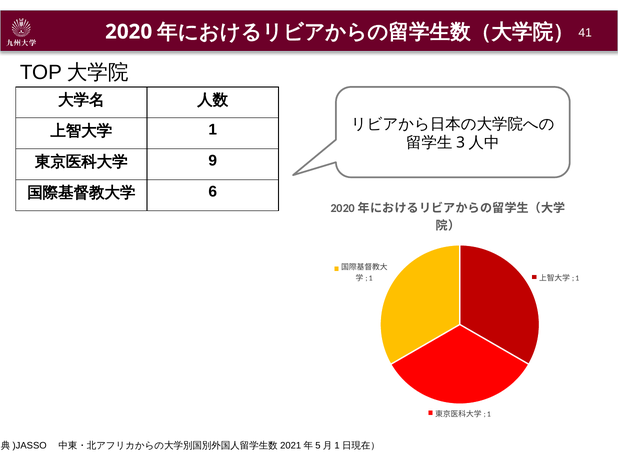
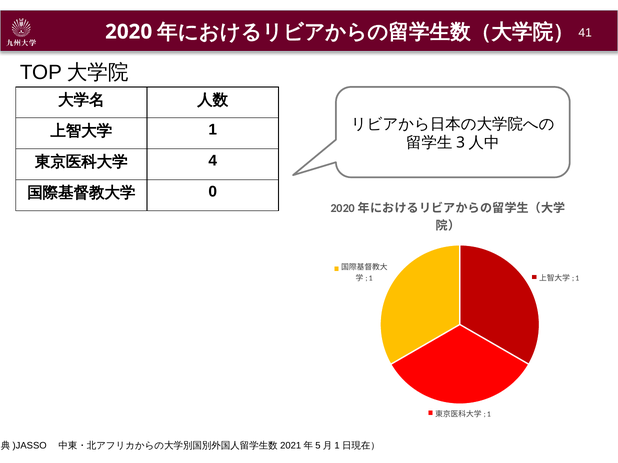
9: 9 -> 4
6: 6 -> 0
